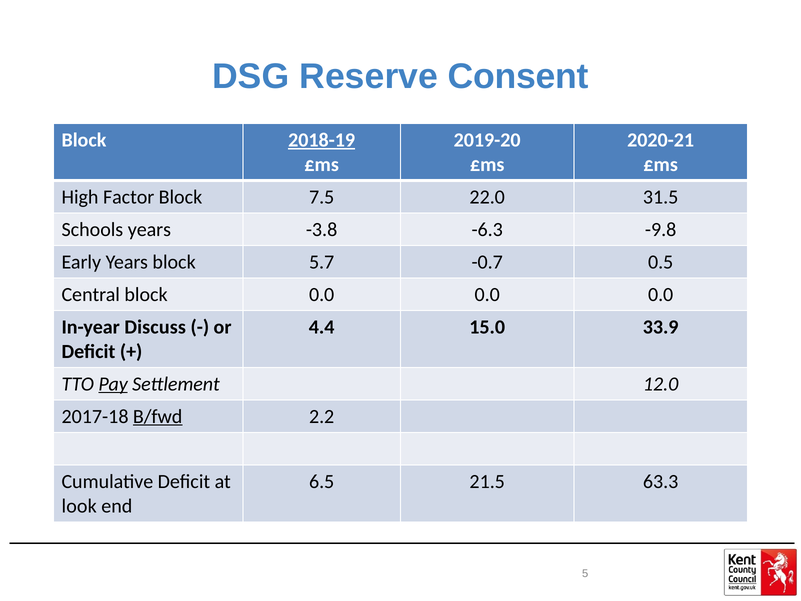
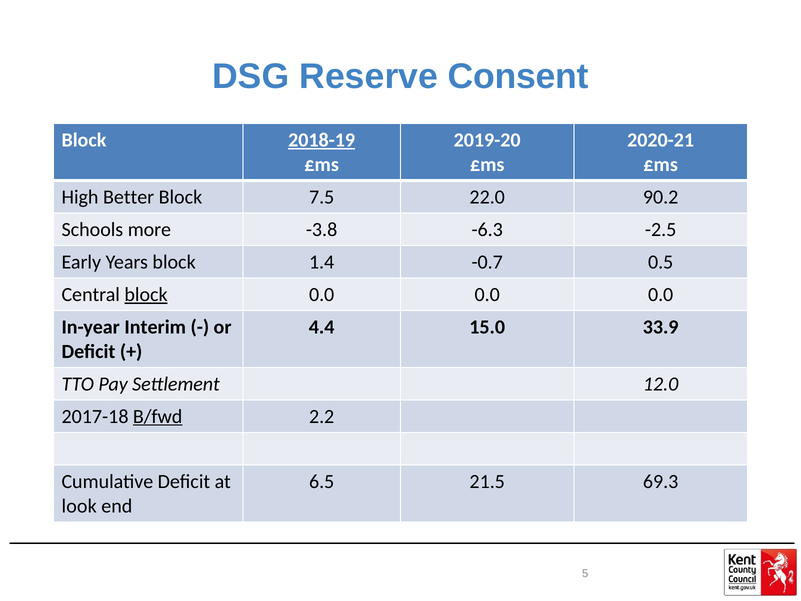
Factor: Factor -> Better
31.5: 31.5 -> 90.2
Schools years: years -> more
-9.8: -9.8 -> -2.5
5.7: 5.7 -> 1.4
block at (146, 294) underline: none -> present
Discuss: Discuss -> Interim
Pay underline: present -> none
63.3: 63.3 -> 69.3
